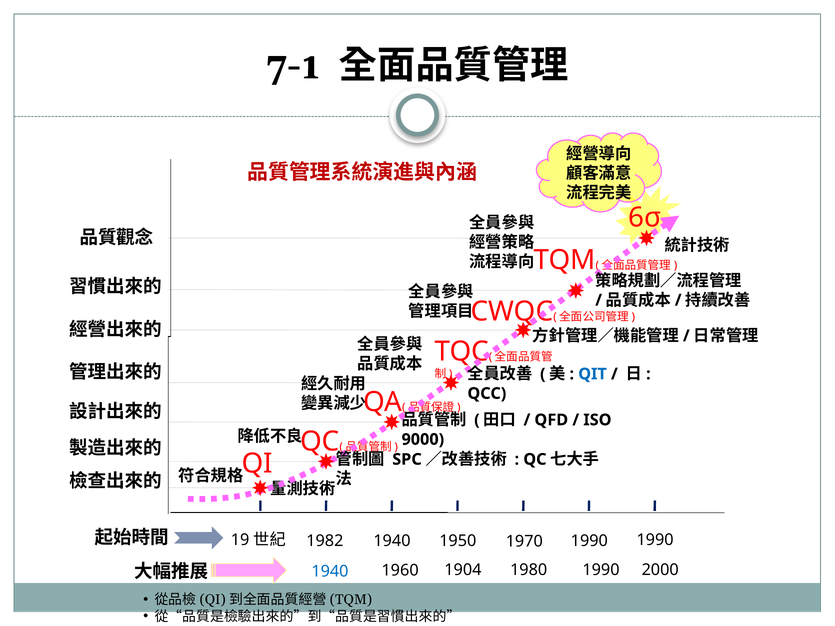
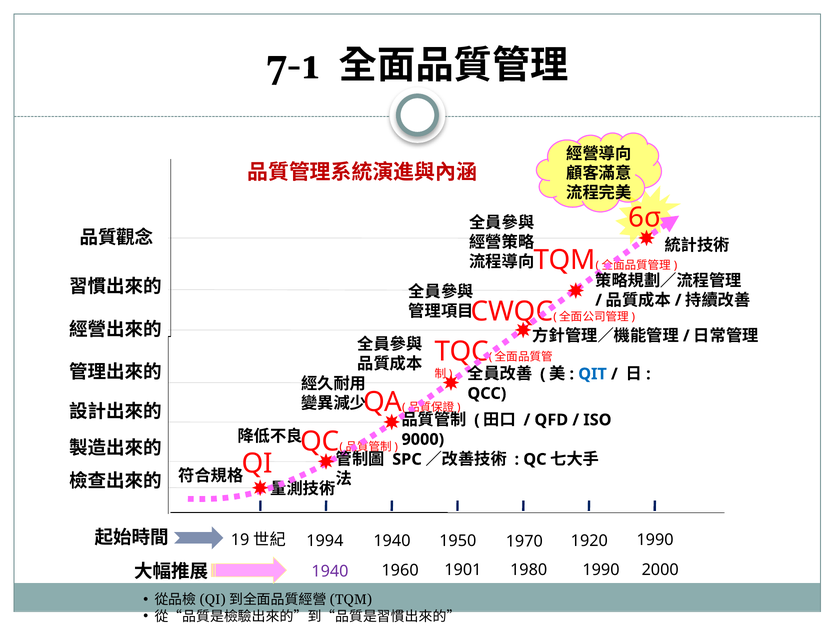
1982: 1982 -> 1994
1970 1990: 1990 -> 1920
1940 at (330, 572) colour: blue -> purple
1904: 1904 -> 1901
